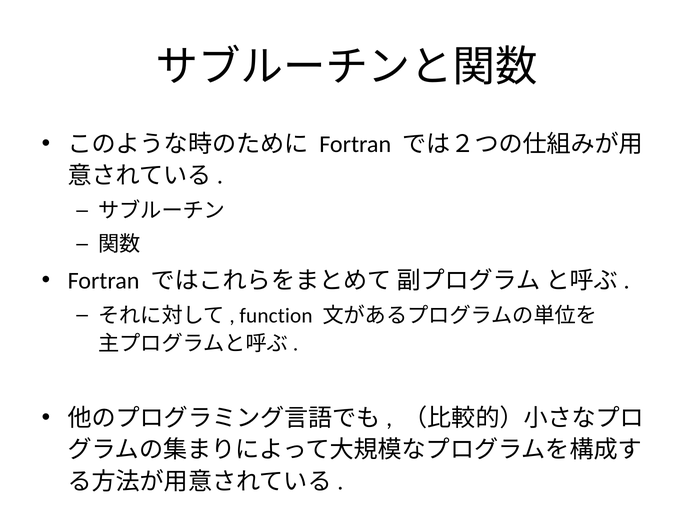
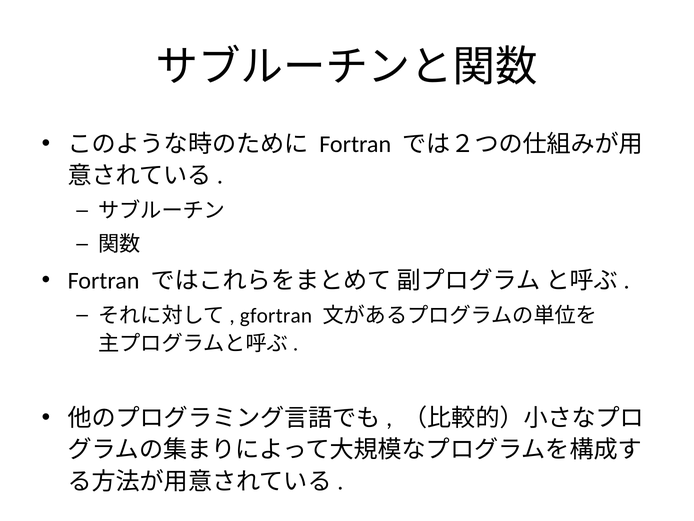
function: function -> gfortran
